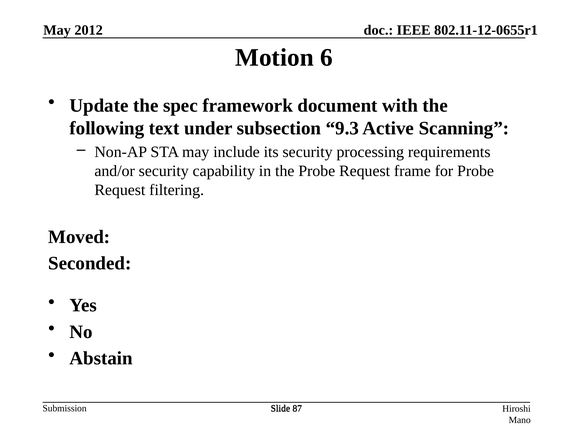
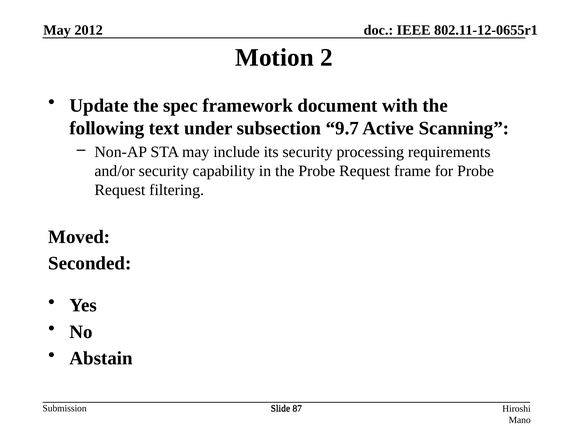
6: 6 -> 2
9.3: 9.3 -> 9.7
